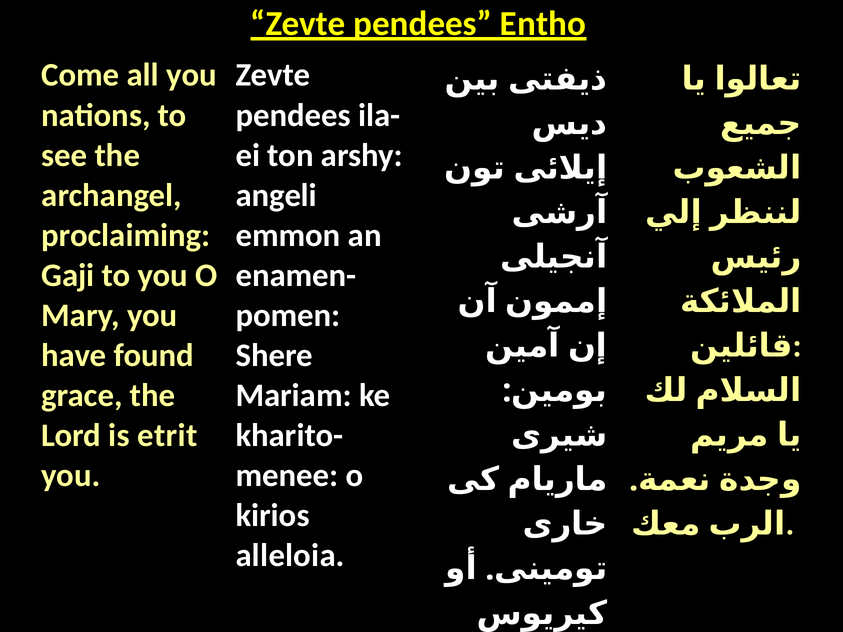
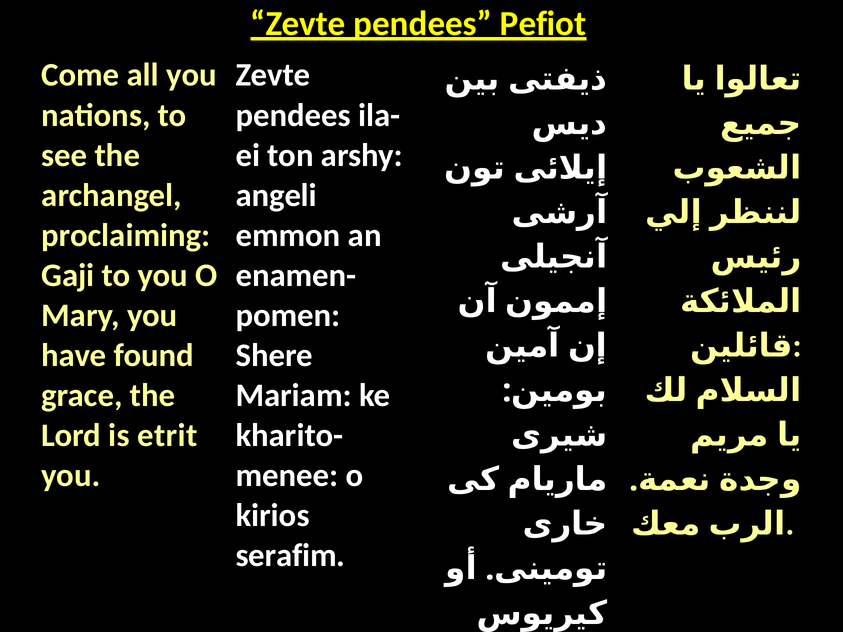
Entho: Entho -> Pefiot
alleloia: alleloia -> serafim
